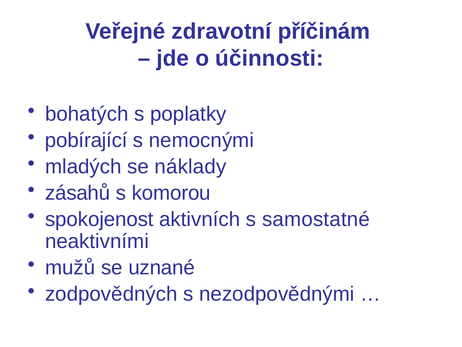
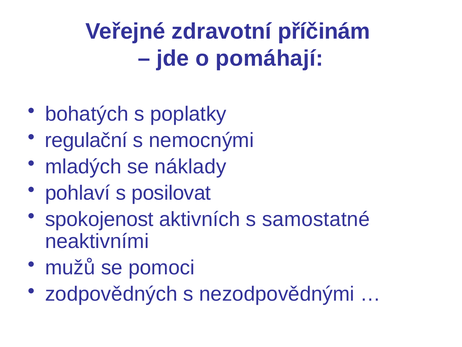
účinnosti: účinnosti -> pomáhají
pobírající: pobírající -> regulační
zásahů: zásahů -> pohlaví
komorou: komorou -> posilovat
uznané: uznané -> pomoci
